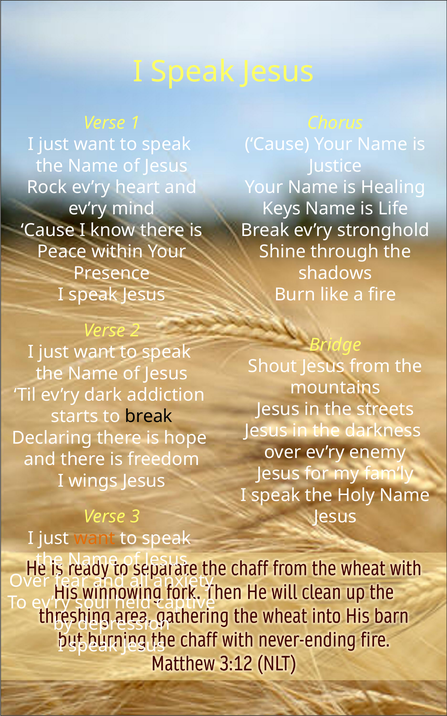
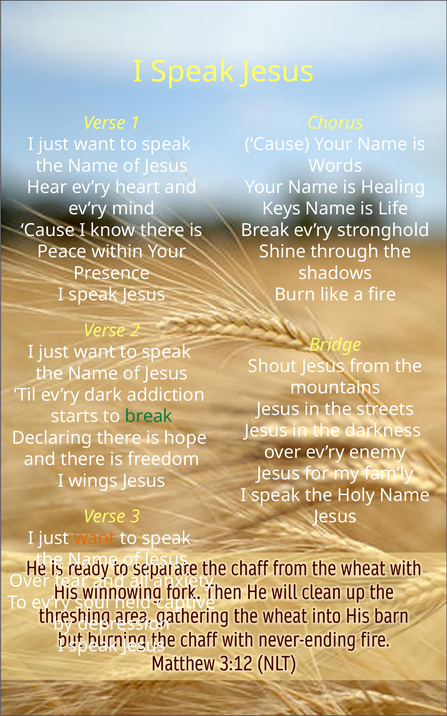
Justice: Justice -> Words
Rock: Rock -> Hear
break at (149, 416) colour: black -> green
